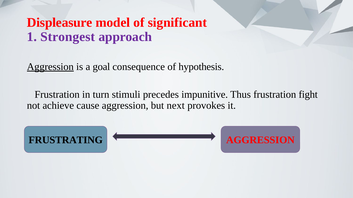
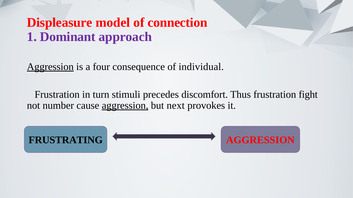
significant: significant -> connection
Strongest: Strongest -> Dominant
goal: goal -> four
hypothesis: hypothesis -> individual
impunitive: impunitive -> discomfort
achieve: achieve -> number
aggression at (125, 106) underline: none -> present
